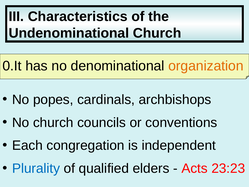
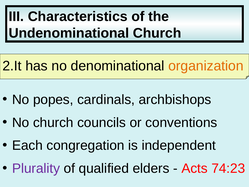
0.It: 0.It -> 2.It
Plurality colour: blue -> purple
23:23: 23:23 -> 74:23
